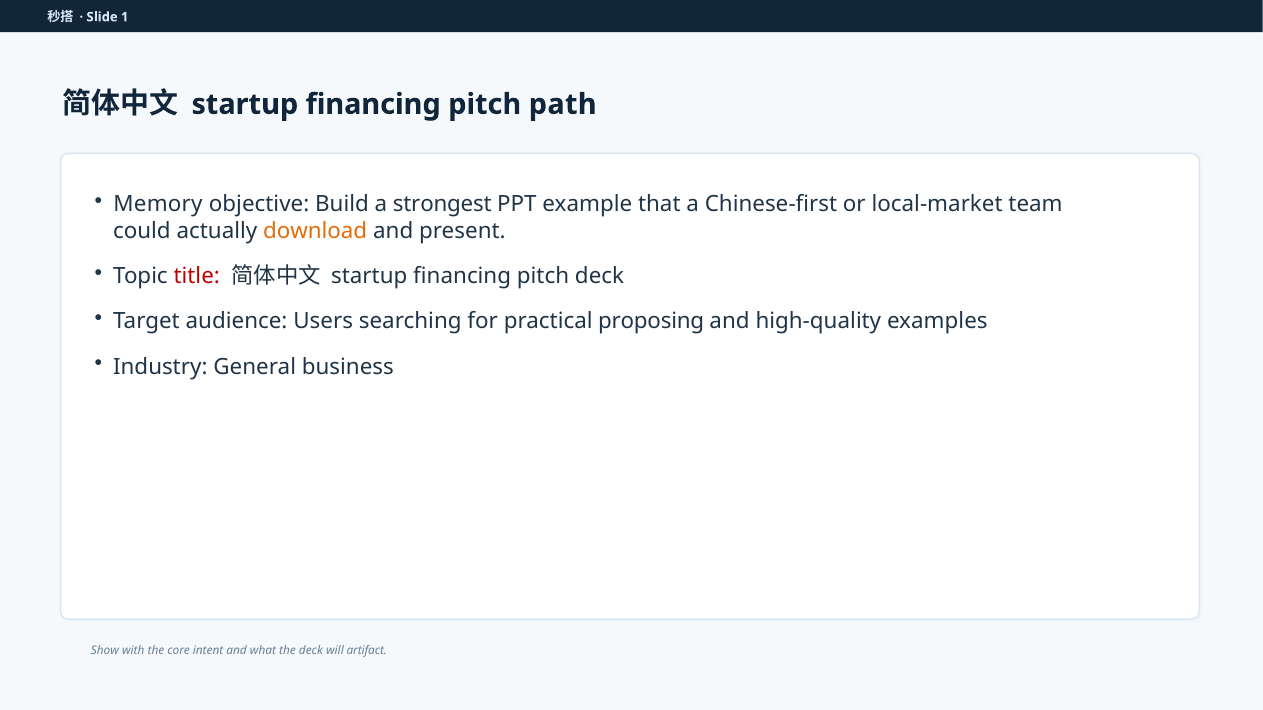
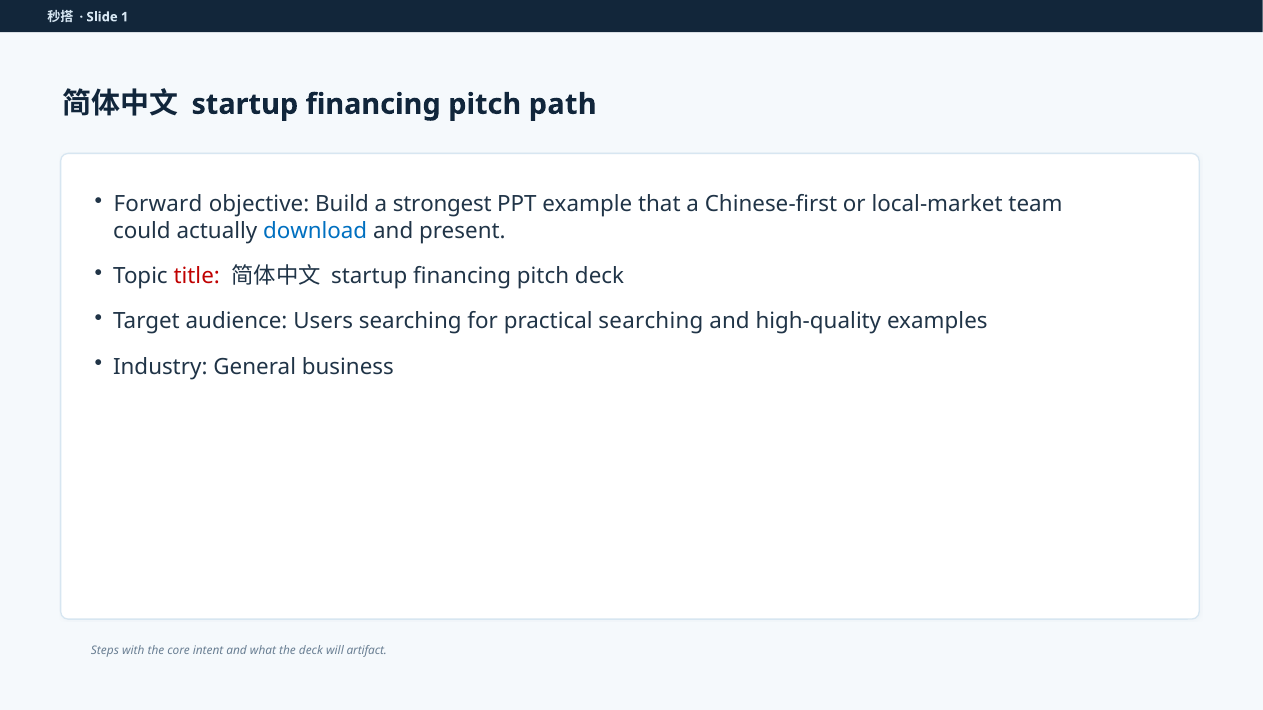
Memory: Memory -> Forward
download colour: orange -> blue
practical proposing: proposing -> searching
Show: Show -> Steps
